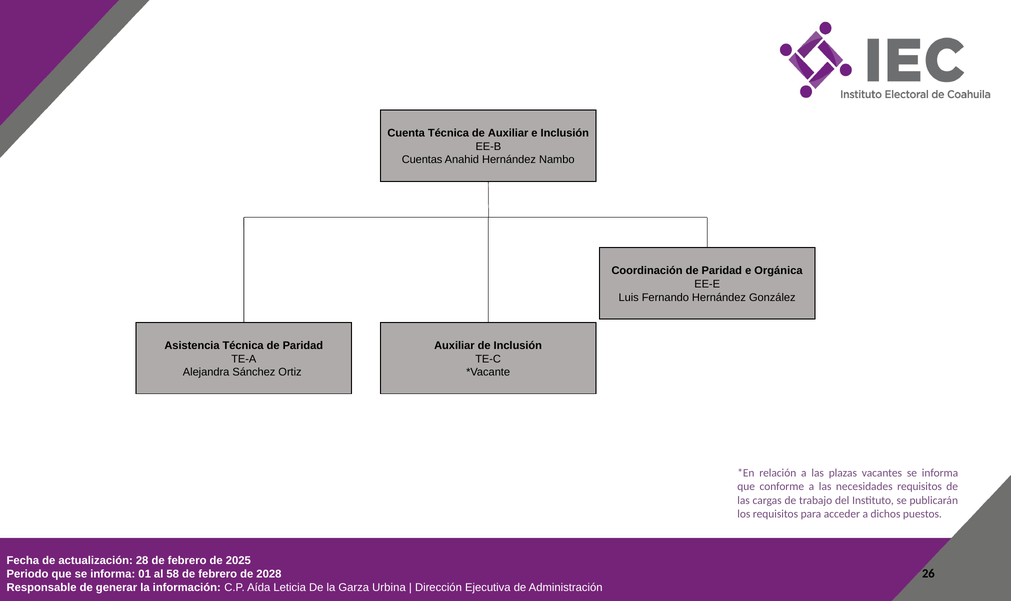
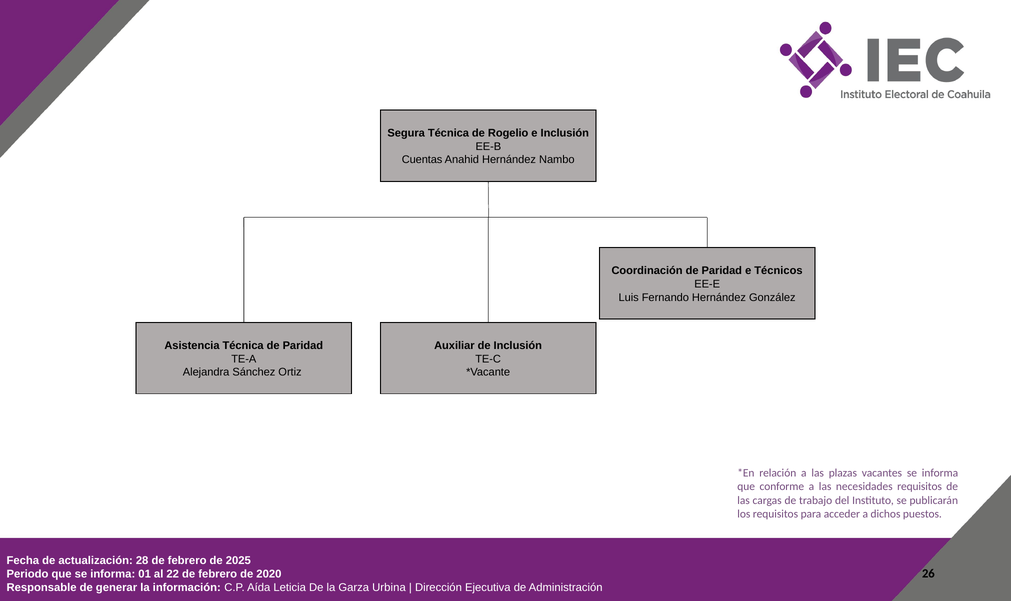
Cuenta: Cuenta -> Segura
de Auxiliar: Auxiliar -> Rogelio
Orgánica: Orgánica -> Técnicos
58: 58 -> 22
2028: 2028 -> 2020
